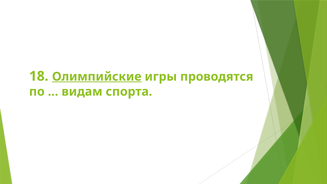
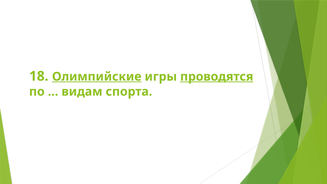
проводятся underline: none -> present
